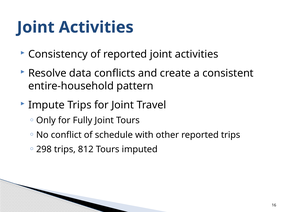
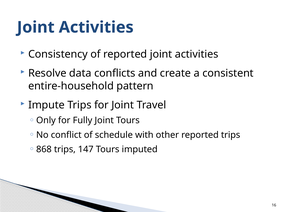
298: 298 -> 868
812: 812 -> 147
